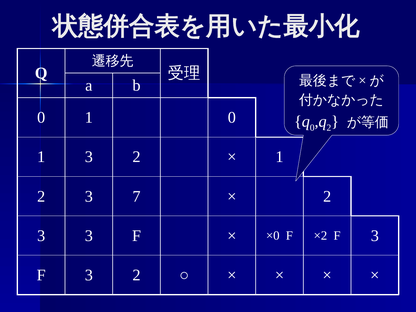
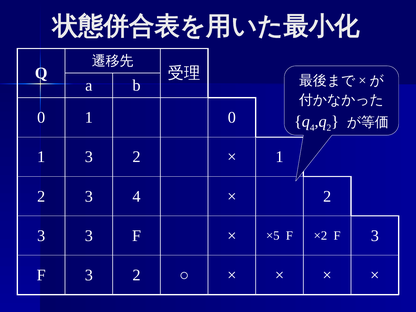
q 0: 0 -> 4
3 7: 7 -> 4
×0: ×0 -> ×5
